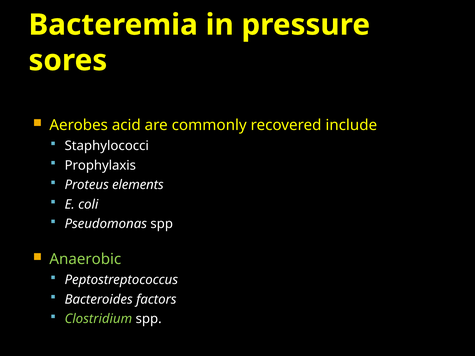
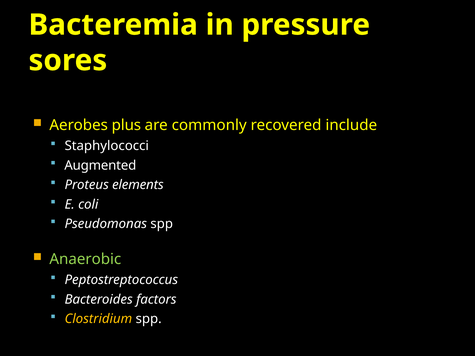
acid: acid -> plus
Prophylaxis: Prophylaxis -> Augmented
Clostridium colour: light green -> yellow
